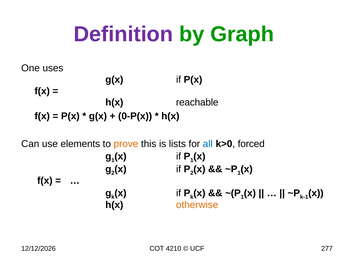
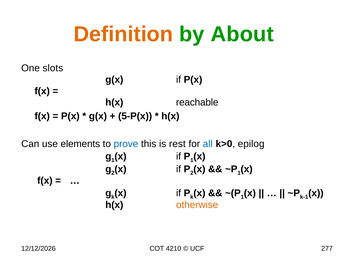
Definition colour: purple -> orange
Graph: Graph -> About
uses: uses -> slots
0-P(x: 0-P(x -> 5-P(x
prove colour: orange -> blue
lists: lists -> rest
forced: forced -> epilog
